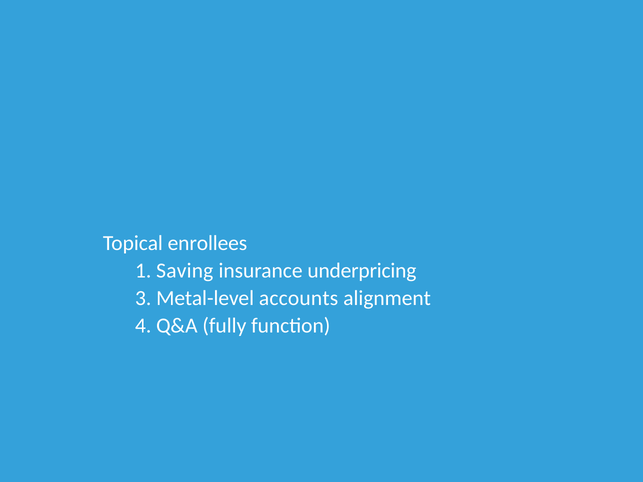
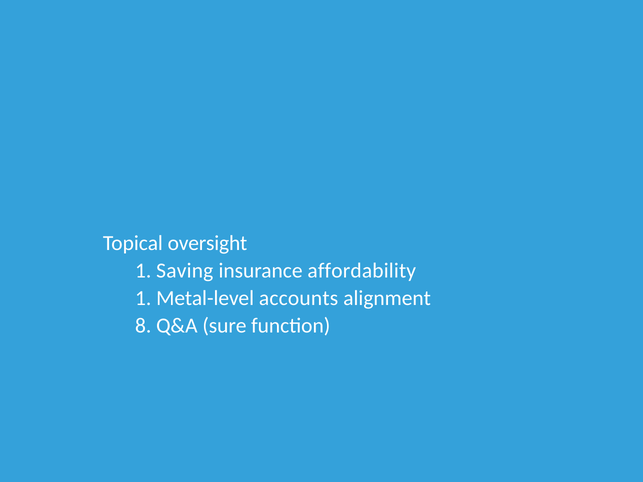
enrollees: enrollees -> oversight
underpricing: underpricing -> affordability
2 3: 3 -> 1
4: 4 -> 8
fully: fully -> sure
